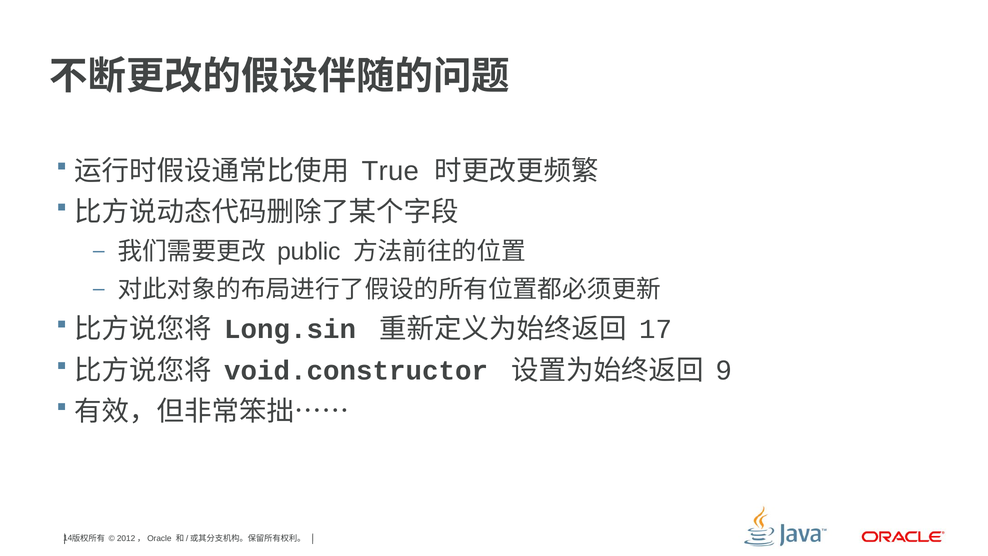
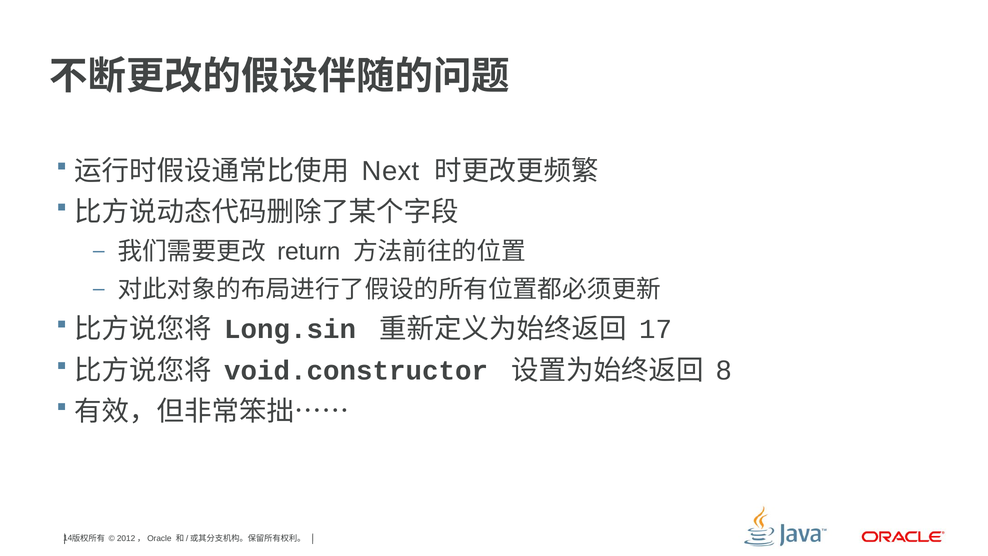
True: True -> Next
public: public -> return
9: 9 -> 8
